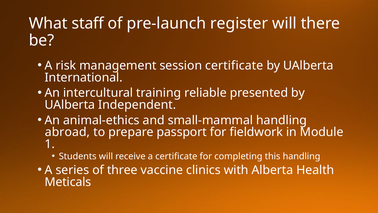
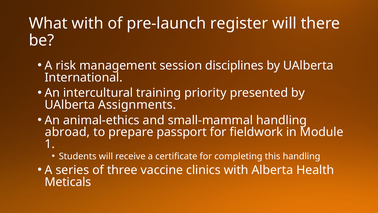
What staff: staff -> with
session certificate: certificate -> disciplines
reliable: reliable -> priority
Independent: Independent -> Assignments
